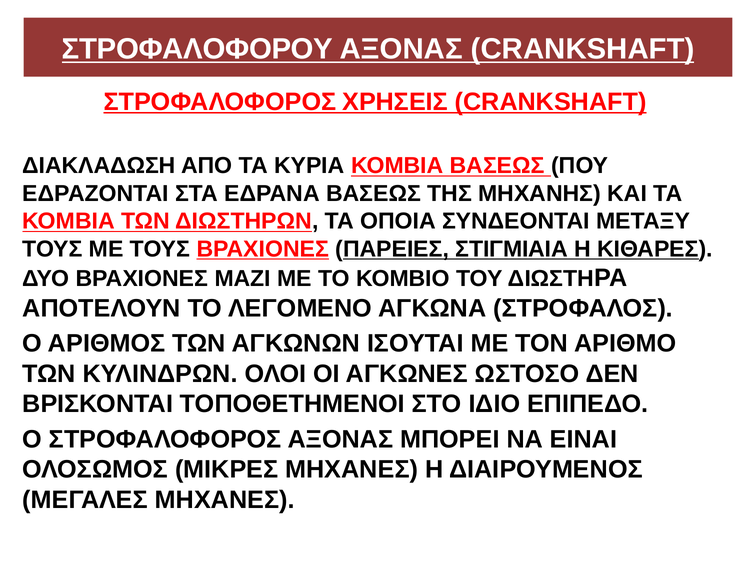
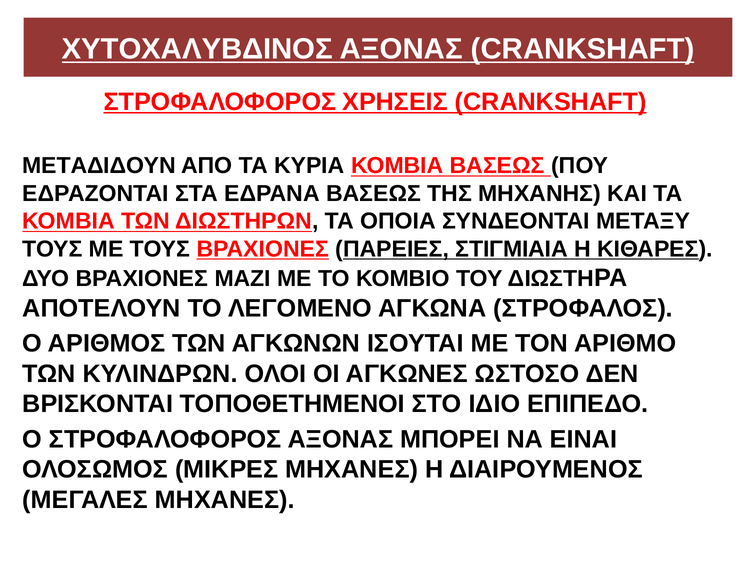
ΣΤΡΟΦΑΛΟΦΟΡΟΥ: ΣΤΡΟΦΑΛΟΦΟΡΟΥ -> ΧΥΤΟΧΑΛΥΒΔΙΝΟΣ
ΔΙΑΚΛΑΔΩΣΗ: ΔΙΑΚΛΑΔΩΣΗ -> ΜΕΤΑΔΙΔΟΥΝ
